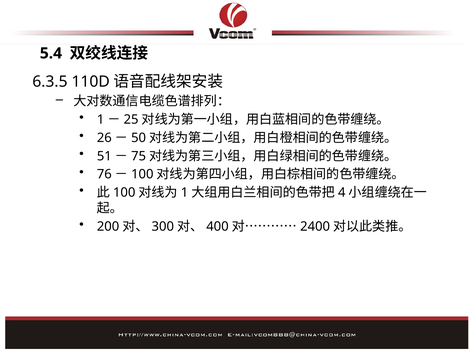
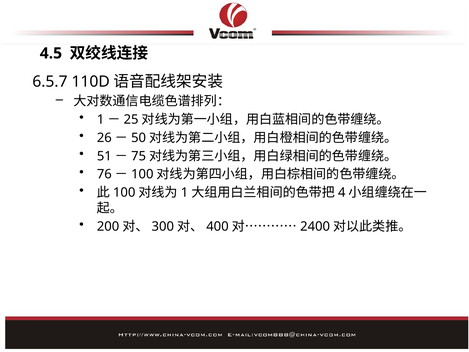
5.4: 5.4 -> 4.5
6.3.5: 6.3.5 -> 6.5.7
